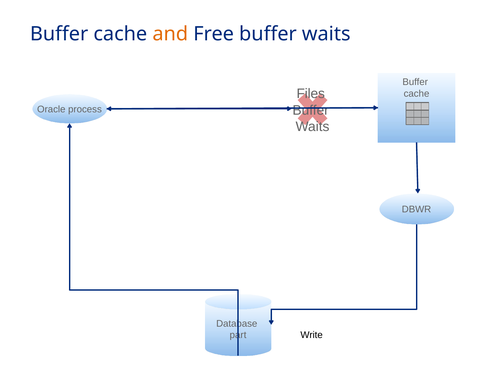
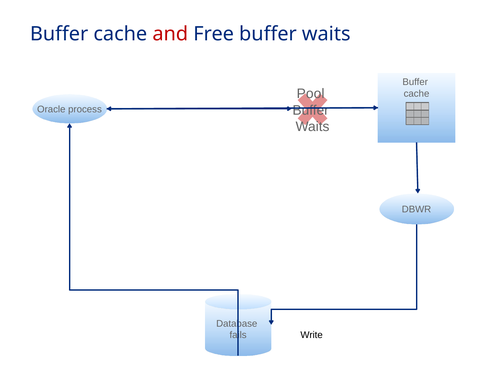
and colour: orange -> red
Files: Files -> Pool
part: part -> fails
